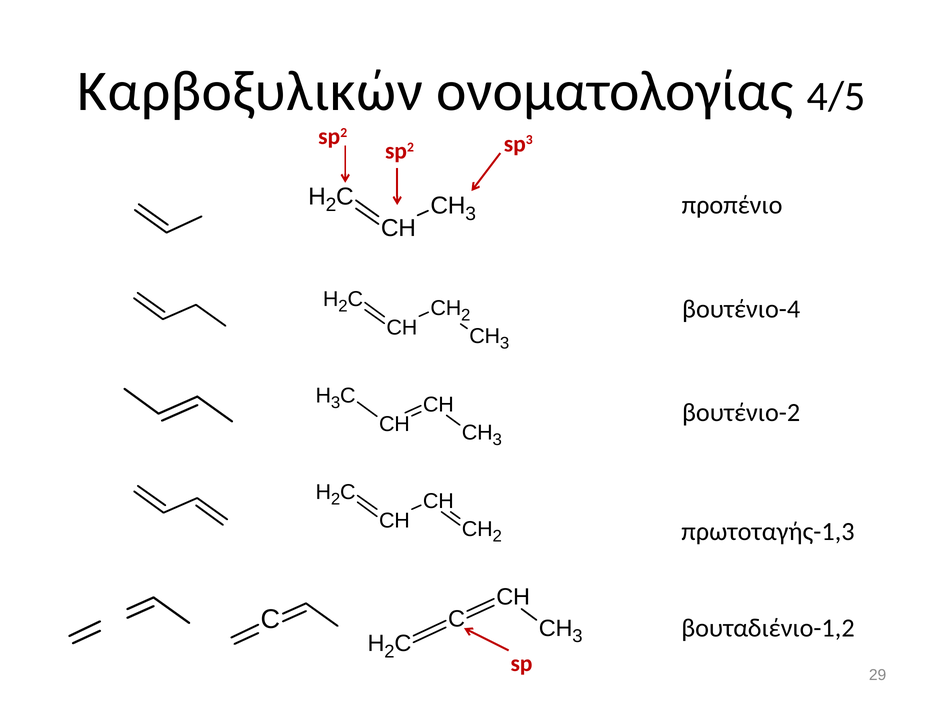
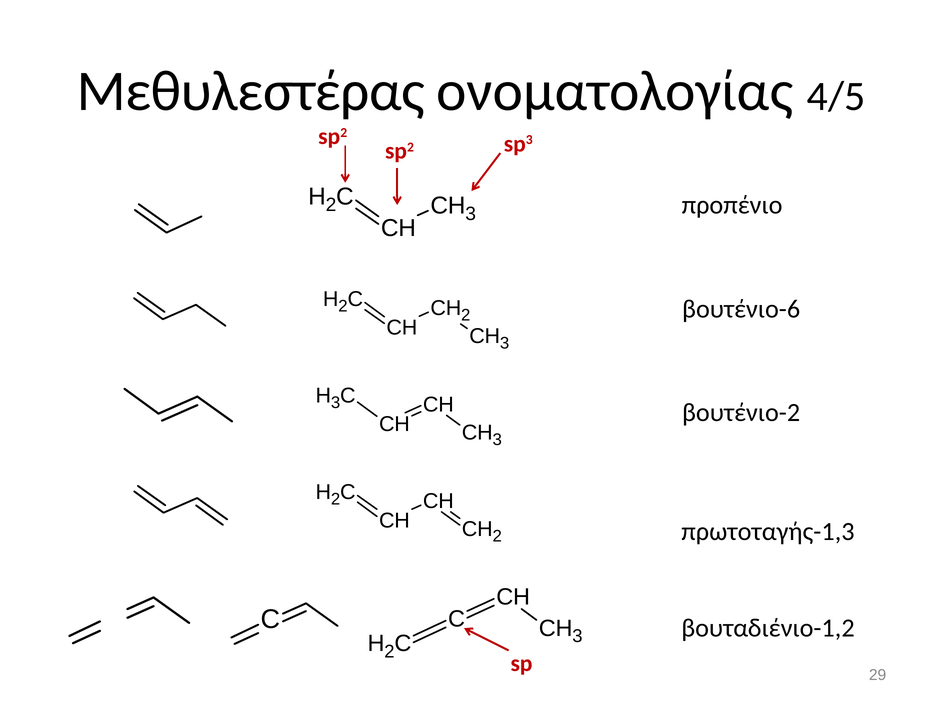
Καρβοξυλικών: Καρβοξυλικών -> Μεθυλεστέρας
βουτένιο-4: βουτένιο-4 -> βουτένιο-6
